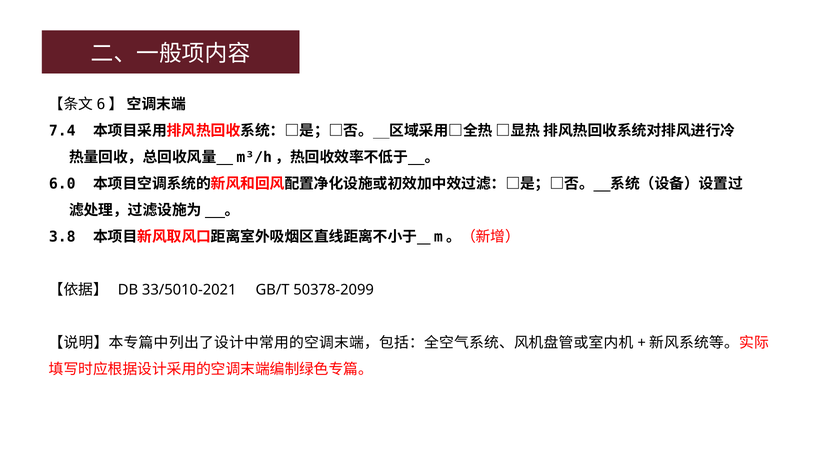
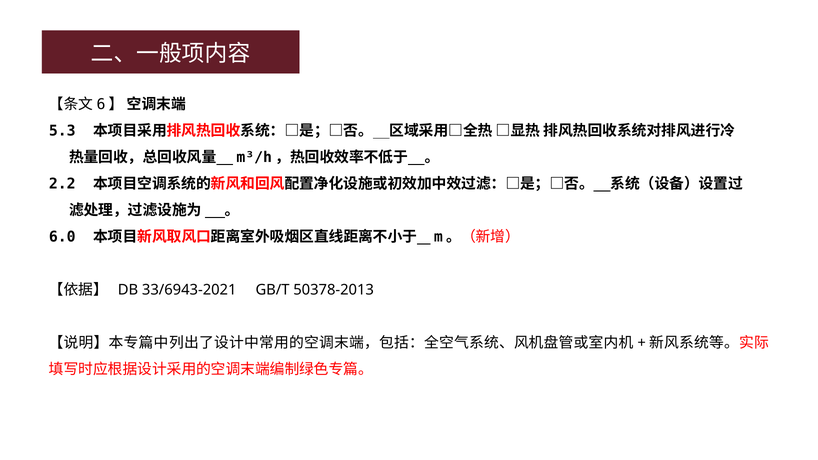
7.4: 7.4 -> 5.3
6.0: 6.0 -> 2.2
3.8: 3.8 -> 6.0
33/5010-2021: 33/5010-2021 -> 33/6943-2021
50378-2099: 50378-2099 -> 50378-2013
